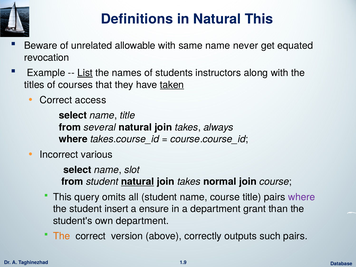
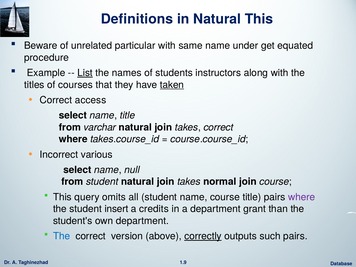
allowable: allowable -> particular
never: never -> under
revocation: revocation -> procedure
several: several -> varchar
takes always: always -> correct
slot: slot -> null
natural at (138, 182) underline: present -> none
ensure: ensure -> credits
The at (62, 236) colour: orange -> blue
correctly underline: none -> present
